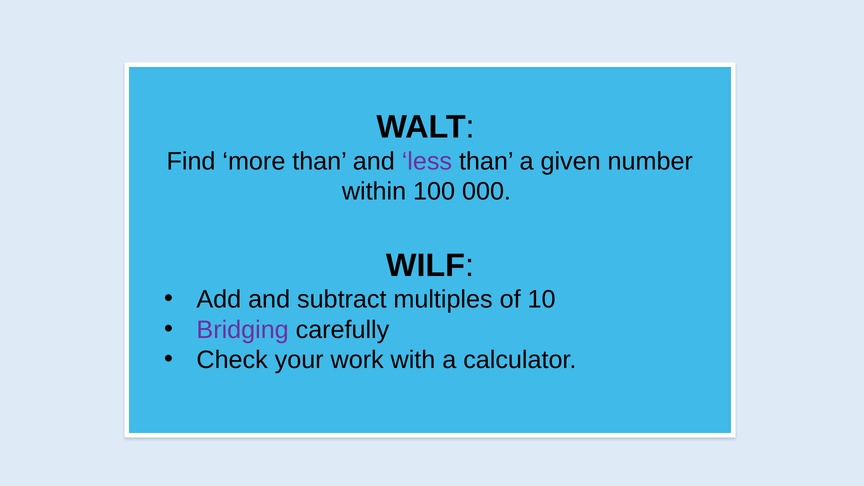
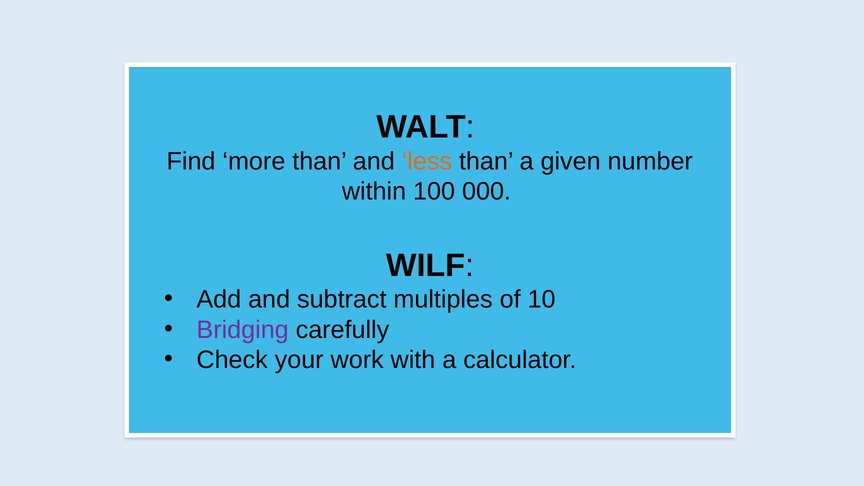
less colour: purple -> orange
